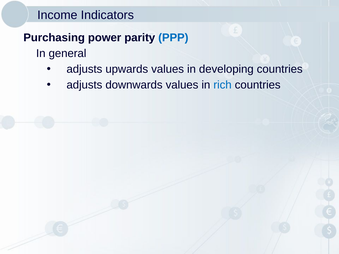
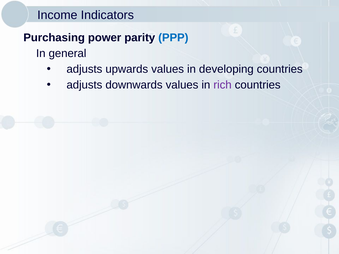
rich colour: blue -> purple
